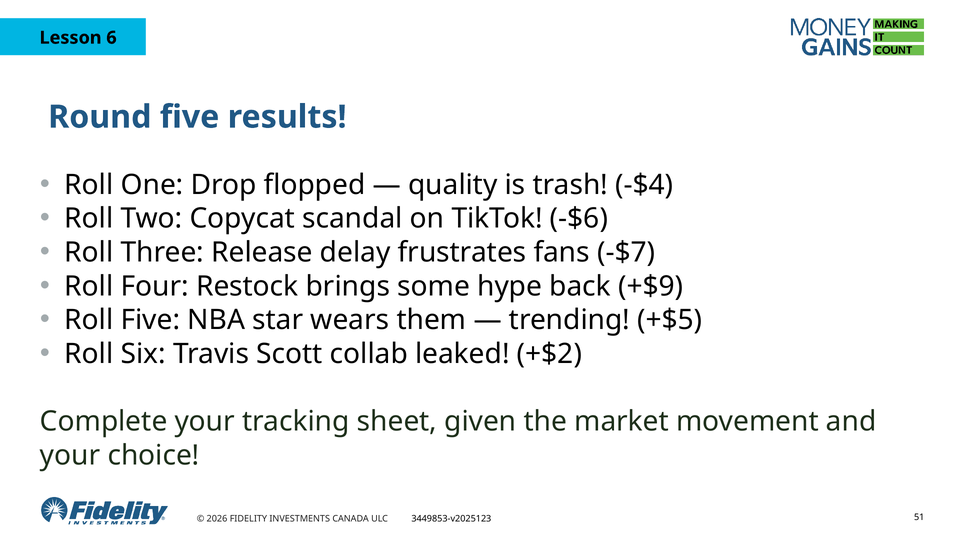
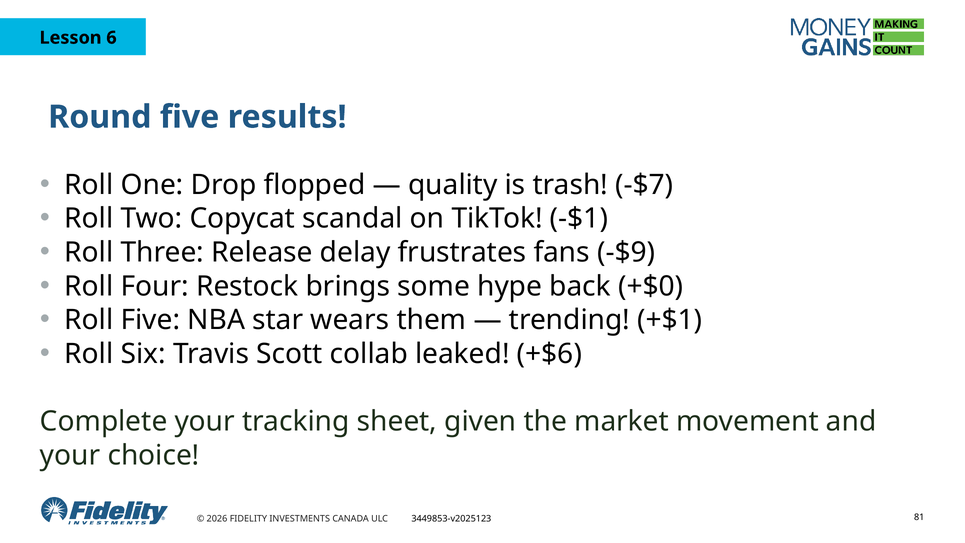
-$4: -$4 -> -$7
-$6: -$6 -> -$1
-$7: -$7 -> -$9
+$9: +$9 -> +$0
+$5: +$5 -> +$1
+$2: +$2 -> +$6
51: 51 -> 81
